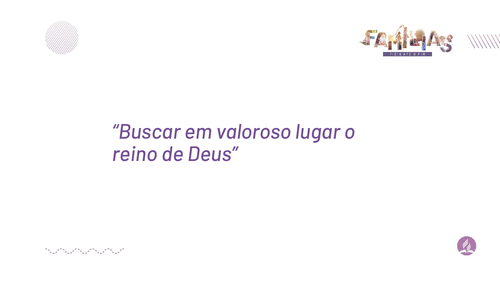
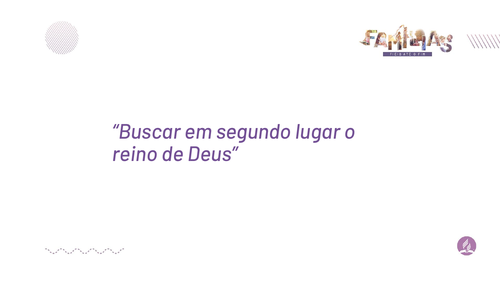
valoroso: valoroso -> segundo
